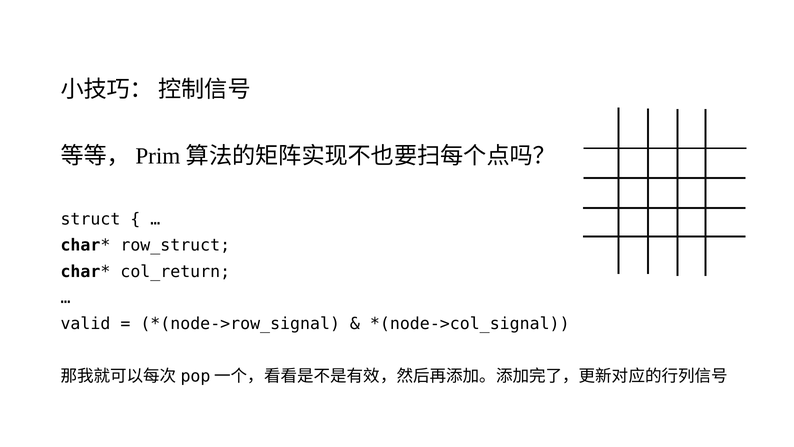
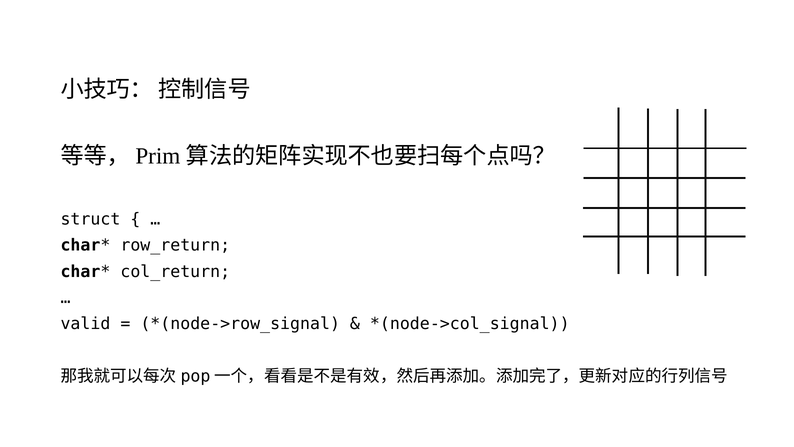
row_struct: row_struct -> row_return
